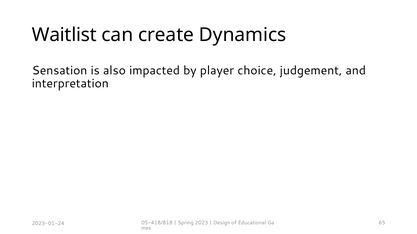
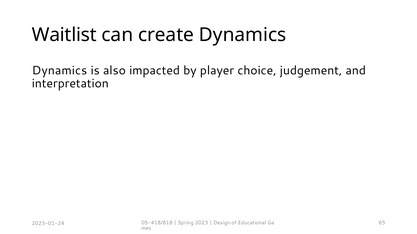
Sensation at (60, 71): Sensation -> Dynamics
